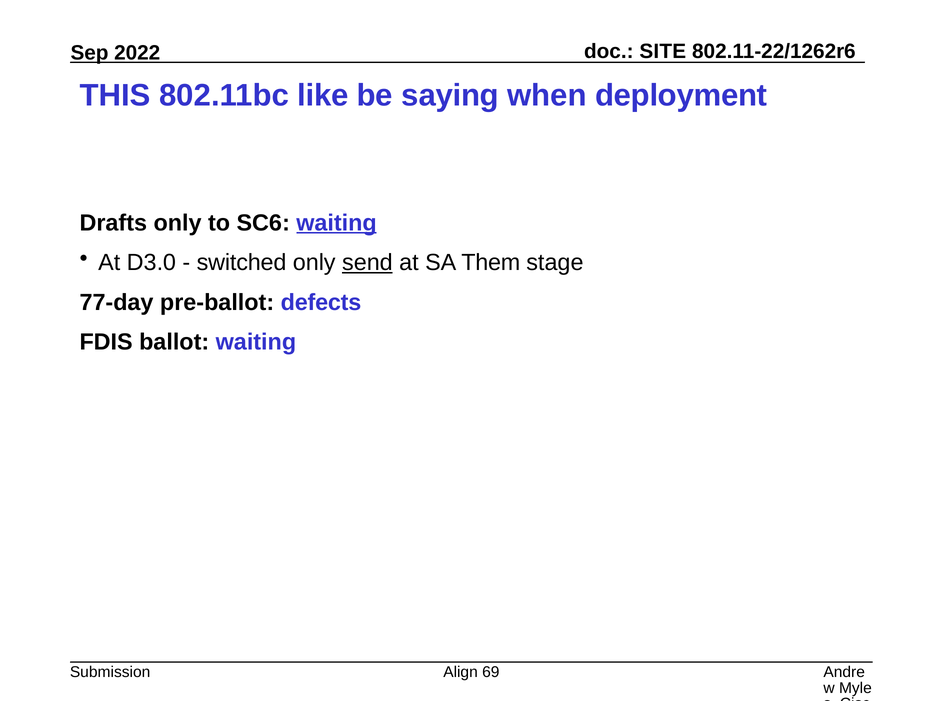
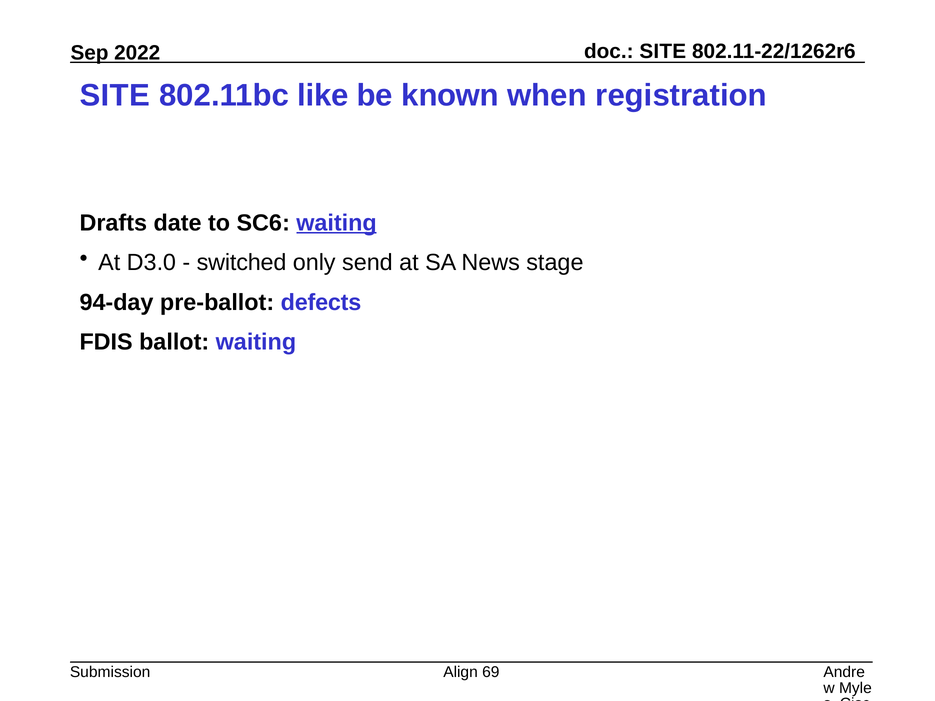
THIS at (115, 96): THIS -> SITE
saying: saying -> known
deployment: deployment -> registration
Drafts only: only -> date
send underline: present -> none
Them: Them -> News
77-day: 77-day -> 94-day
